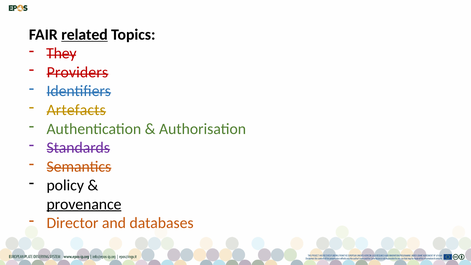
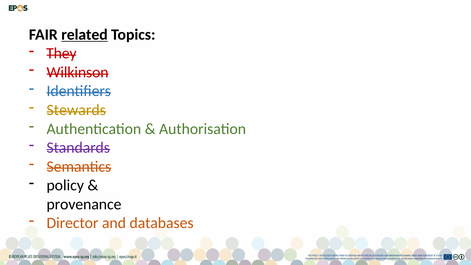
Providers: Providers -> Wilkinson
Artefacts: Artefacts -> Stewards
provenance underline: present -> none
